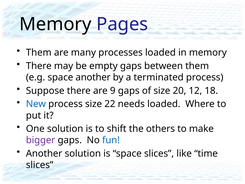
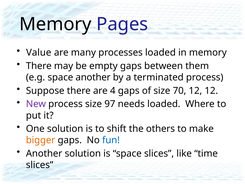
Them at (39, 53): Them -> Value
9: 9 -> 4
20: 20 -> 70
12 18: 18 -> 12
New colour: blue -> purple
22: 22 -> 97
bigger colour: purple -> orange
